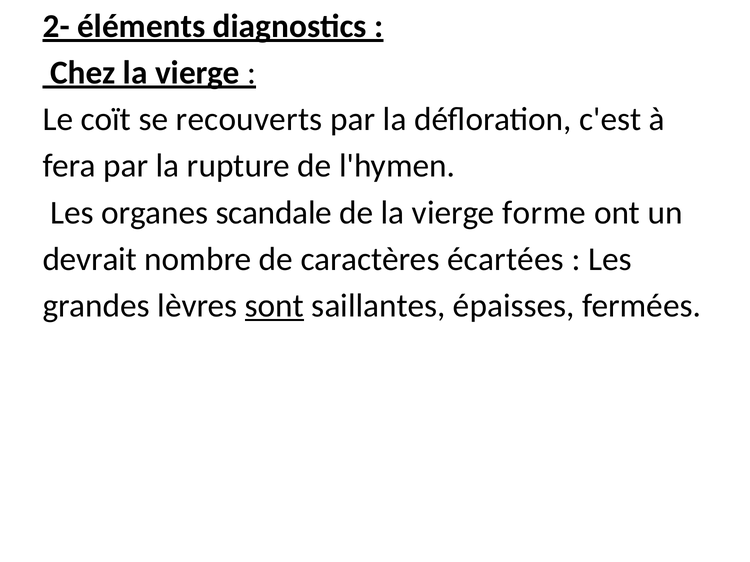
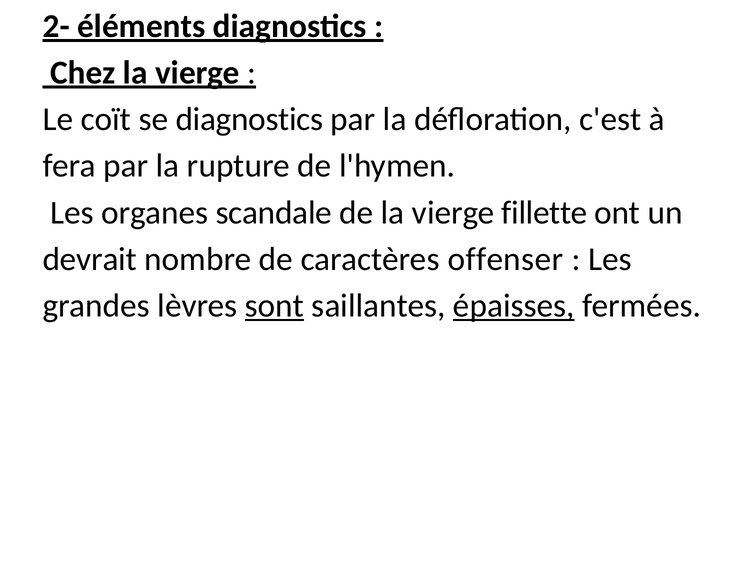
se recouverts: recouverts -> diagnostics
forme: forme -> fillette
écartées: écartées -> offenser
épaisses underline: none -> present
